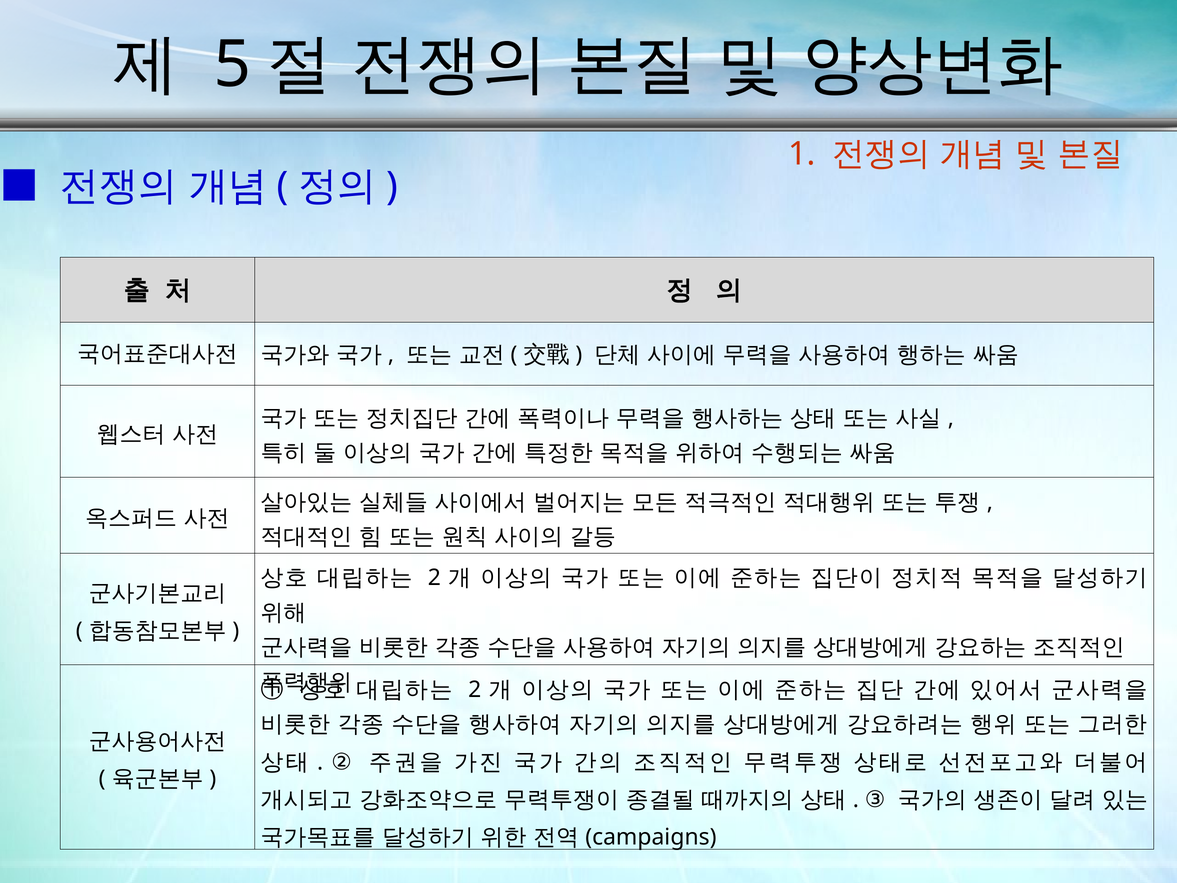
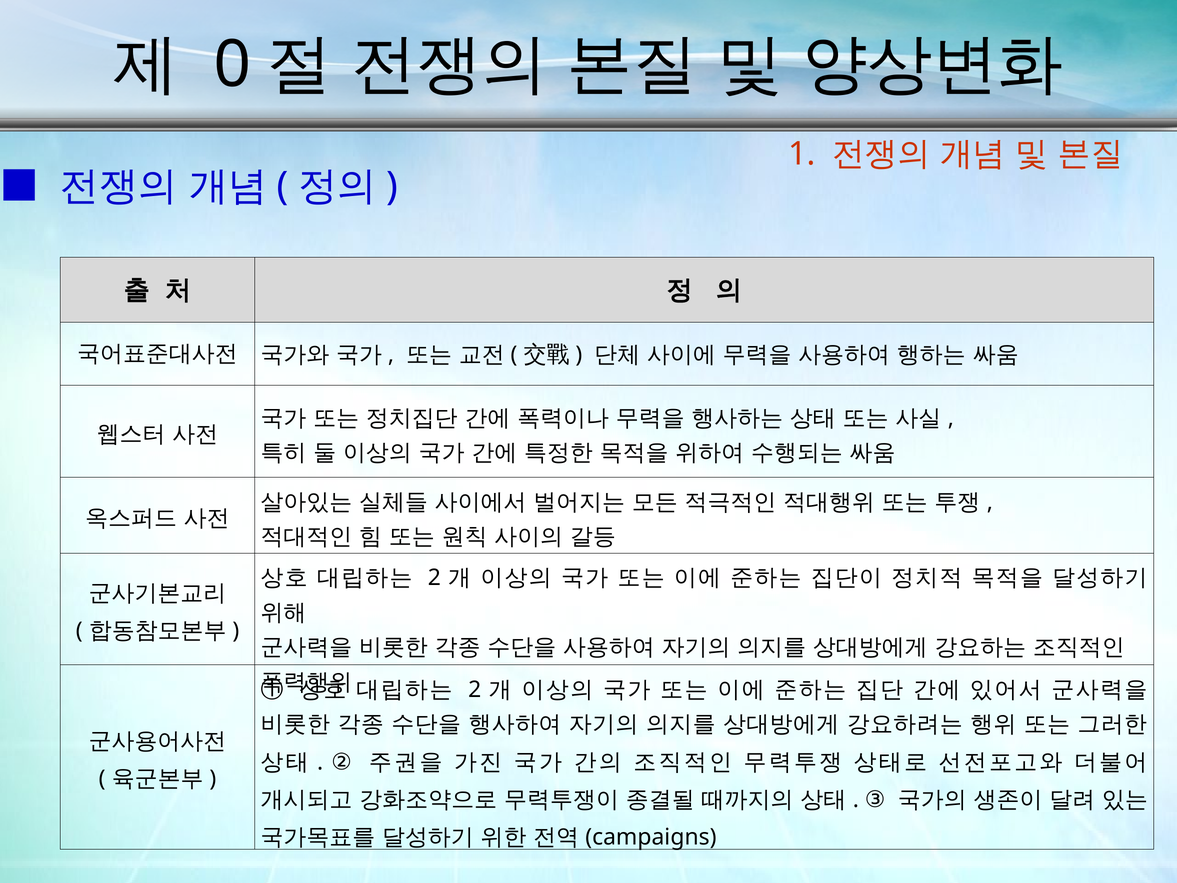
5: 5 -> 0
